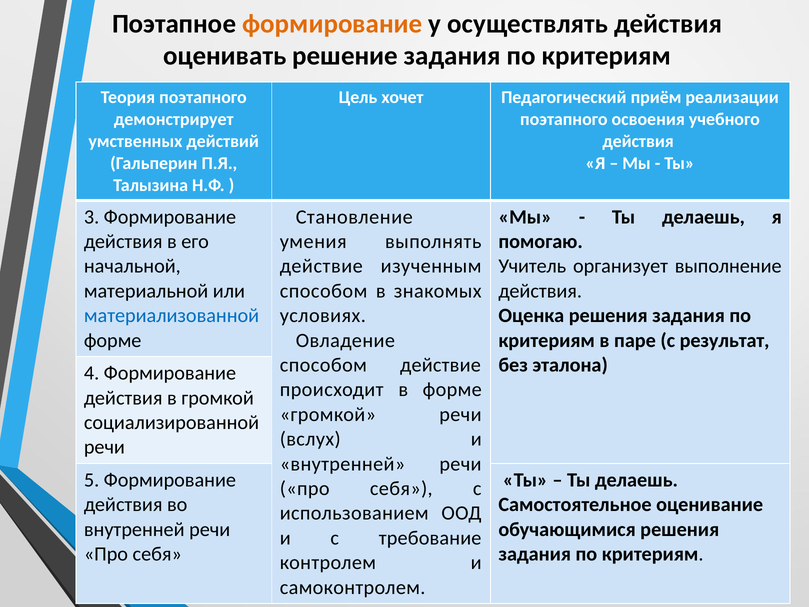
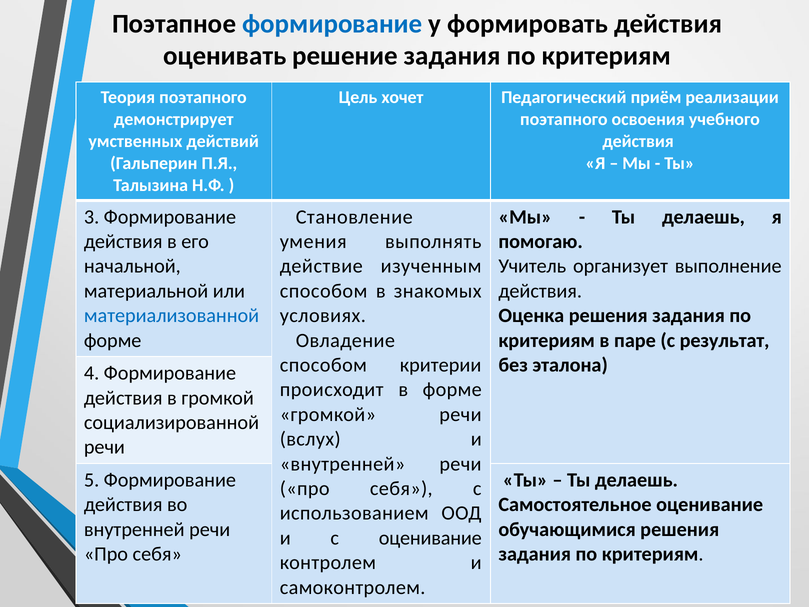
формирование at (332, 24) colour: orange -> blue
осуществлять: осуществлять -> формировать
способом действие: действие -> критерии
с требование: требование -> оценивание
